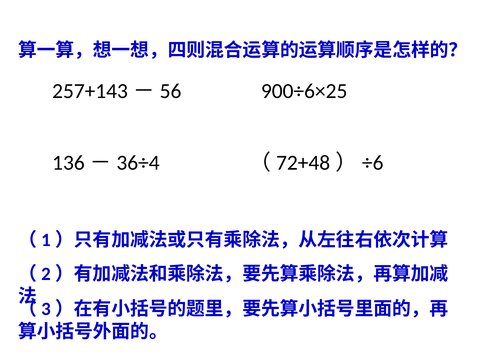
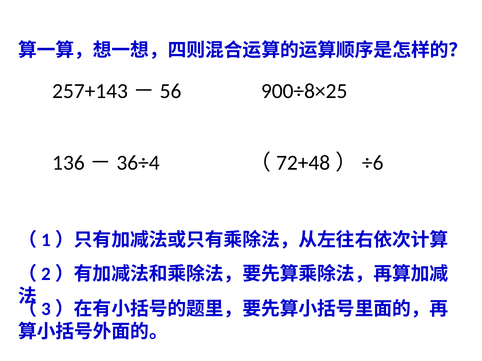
900÷6×25: 900÷6×25 -> 900÷8×25
